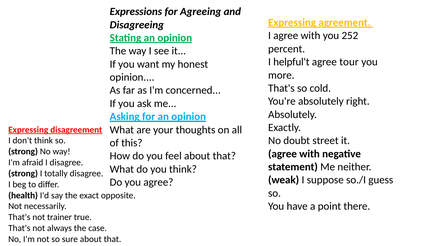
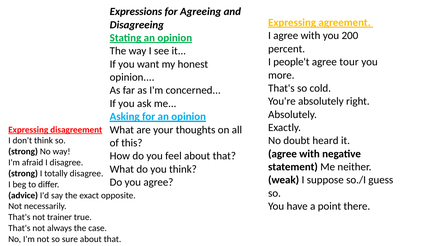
252: 252 -> 200
helpful't: helpful't -> people't
street: street -> heard
health: health -> advice
